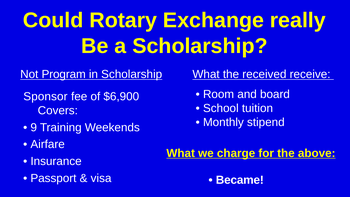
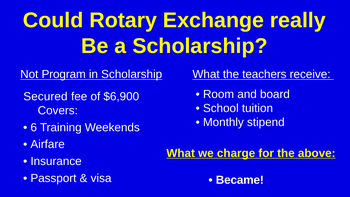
received: received -> teachers
Sponsor: Sponsor -> Secured
9: 9 -> 6
